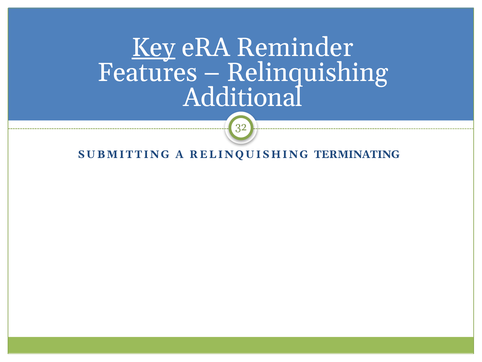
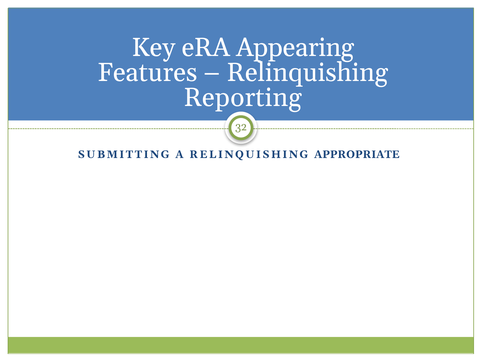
Key underline: present -> none
Reminder: Reminder -> Appearing
Additional: Additional -> Reporting
TERMINATING: TERMINATING -> APPROPRIATE
